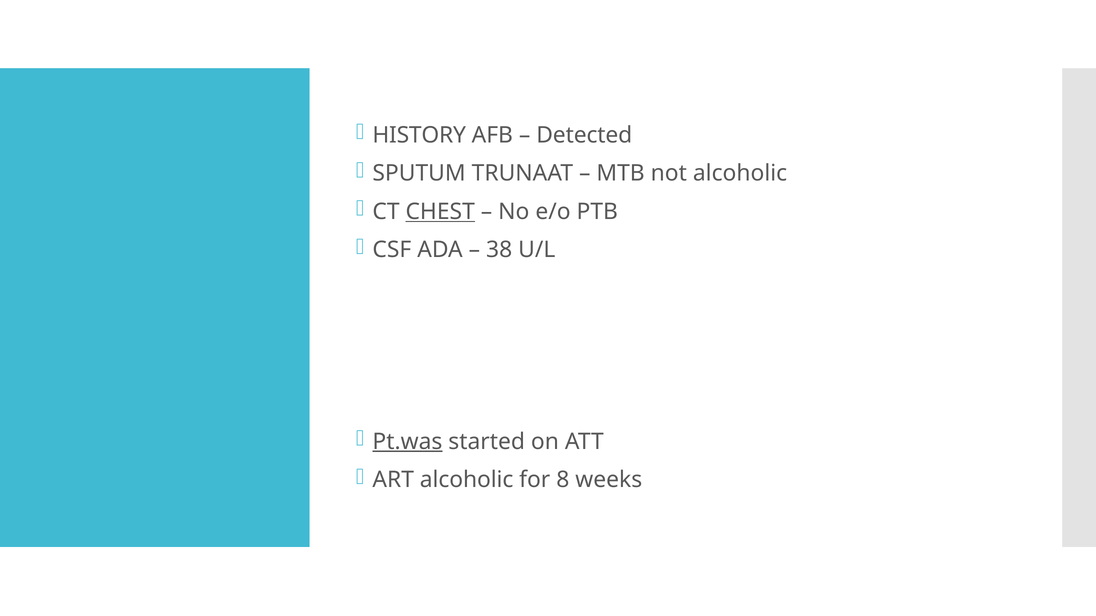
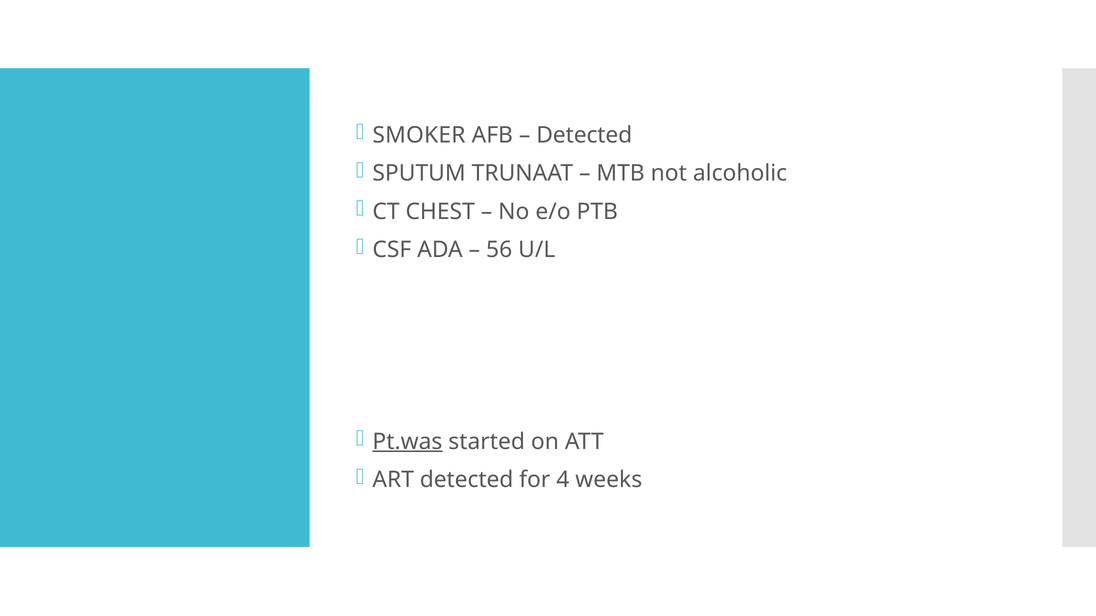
HISTORY: HISTORY -> SMOKER
CHEST underline: present -> none
38: 38 -> 56
ART alcoholic: alcoholic -> detected
8: 8 -> 4
